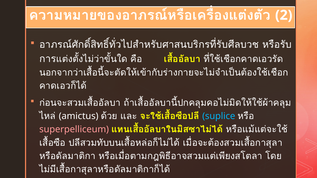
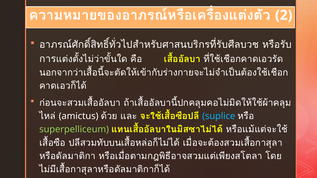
superpelliceum colour: pink -> light green
